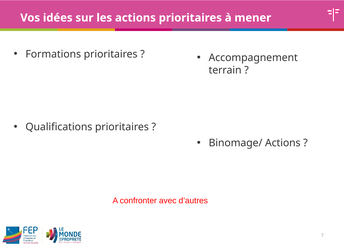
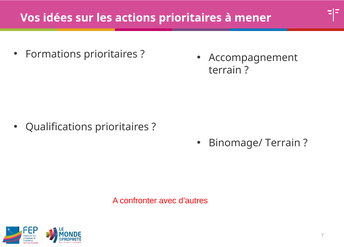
Binomage/ Actions: Actions -> Terrain
